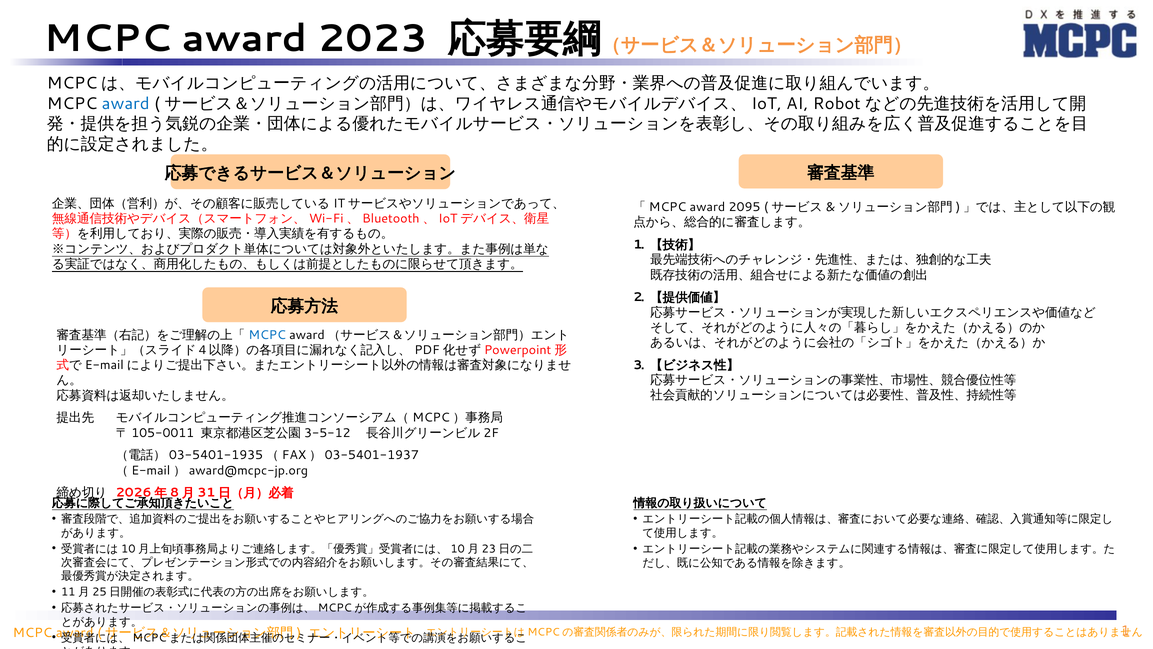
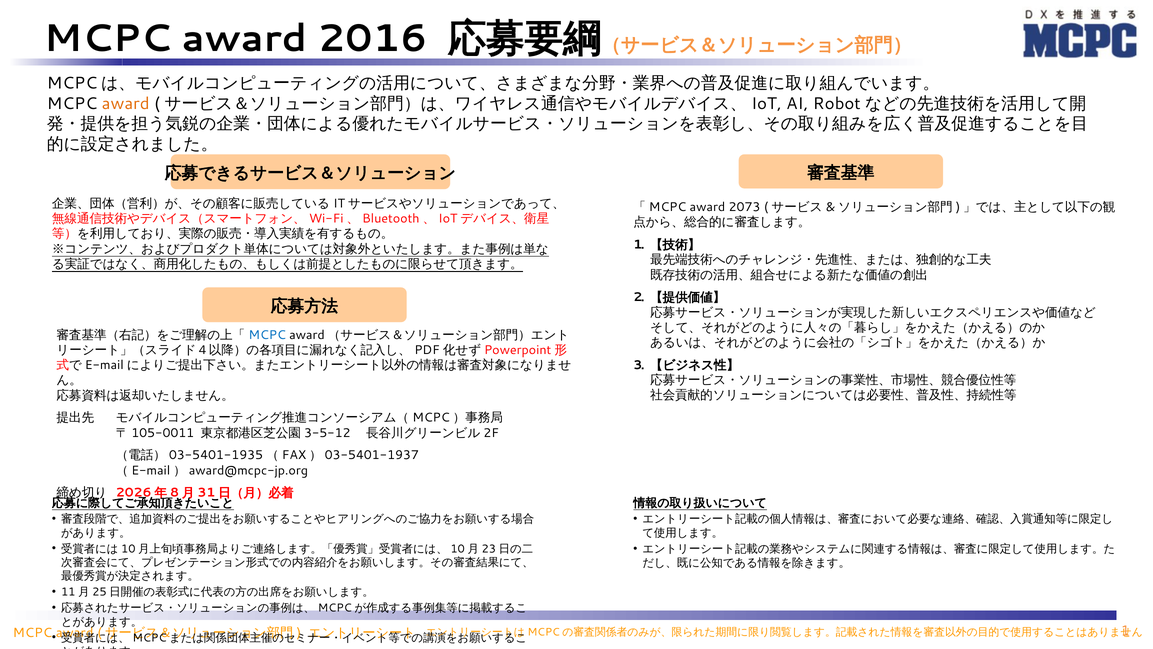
2023: 2023 -> 2016
award at (126, 104) colour: blue -> orange
2095: 2095 -> 2073
